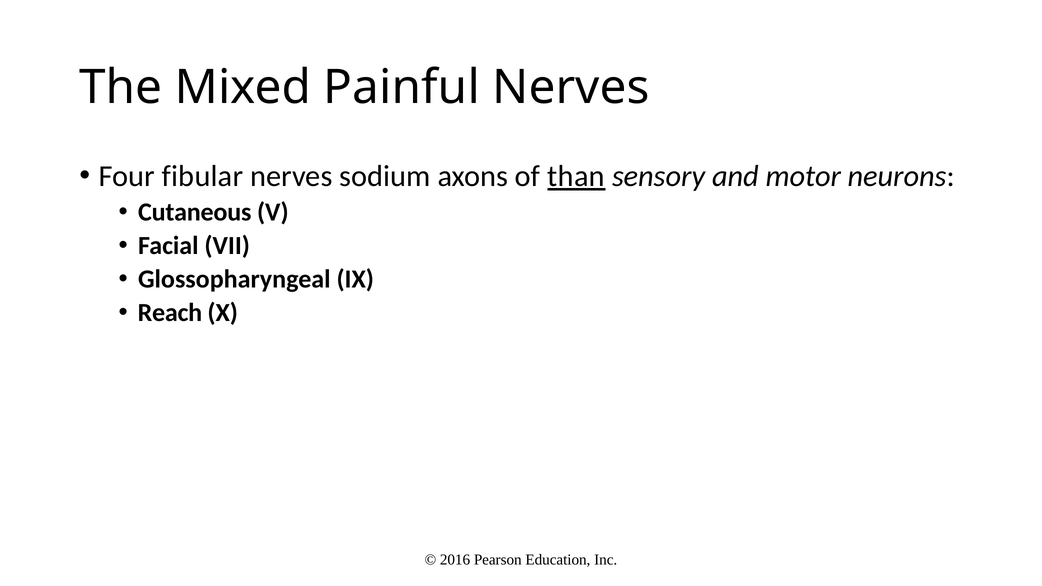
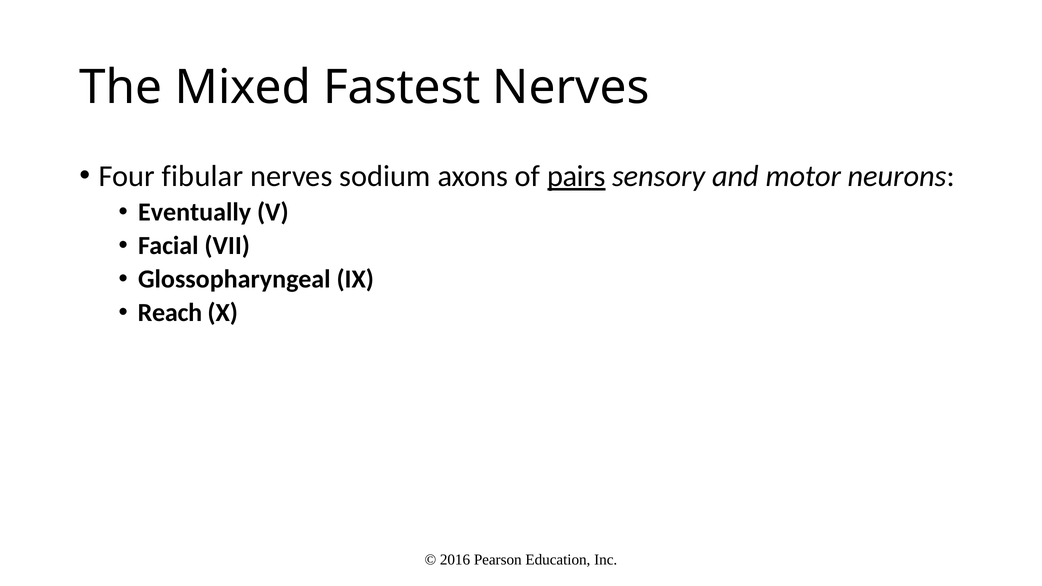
Painful: Painful -> Fastest
than: than -> pairs
Cutaneous: Cutaneous -> Eventually
